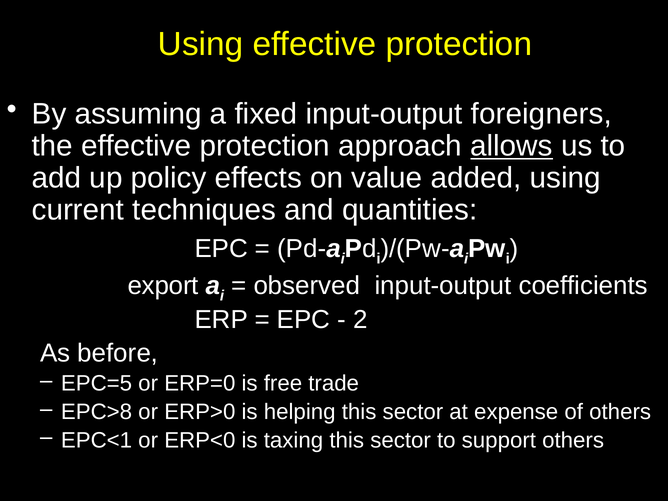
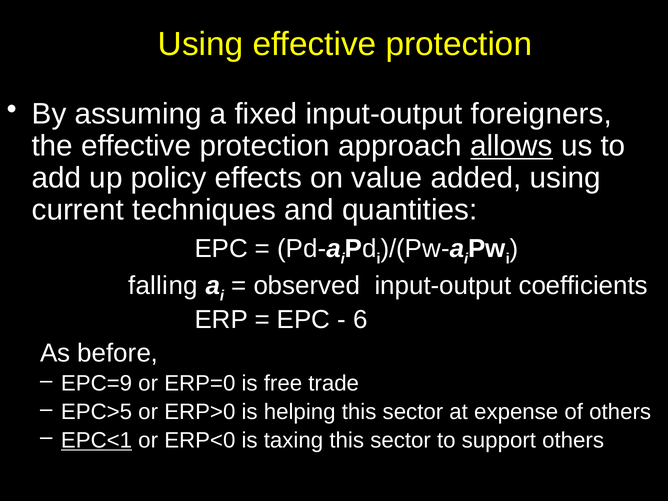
export: export -> falling
2: 2 -> 6
EPC=5: EPC=5 -> EPC=9
EPC>8: EPC>8 -> EPC>5
EPC<1 underline: none -> present
